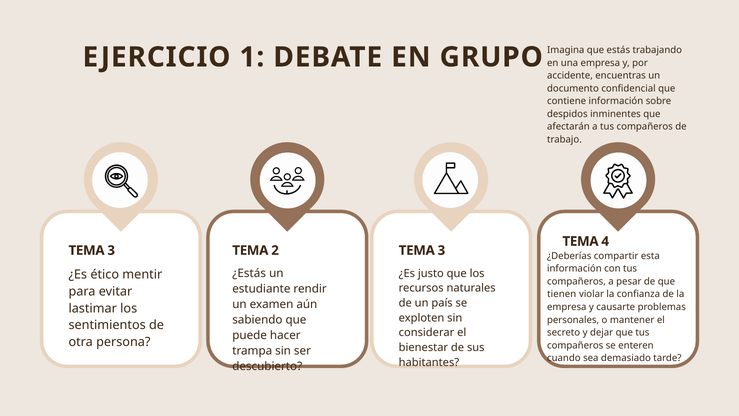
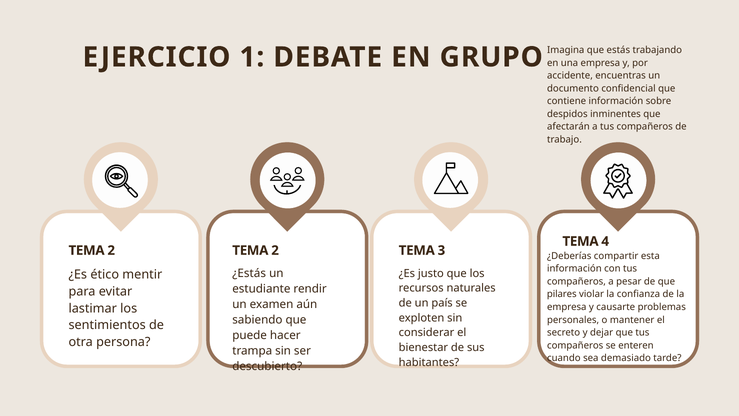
3 at (111, 250): 3 -> 2
tienen: tienen -> pilares
